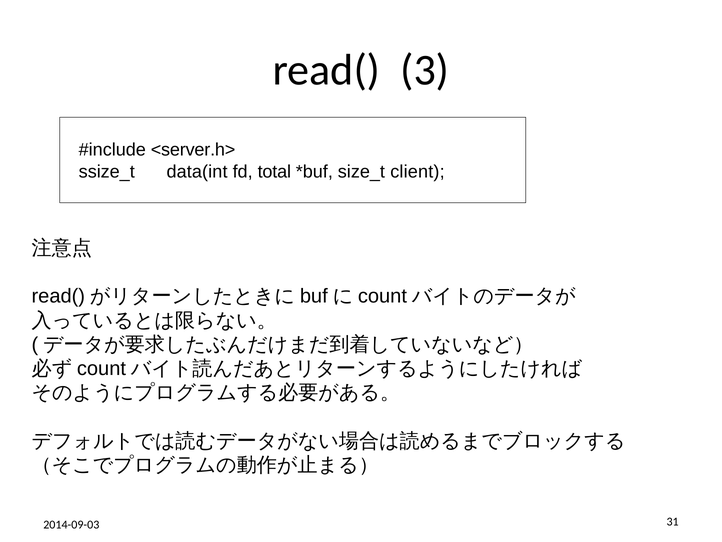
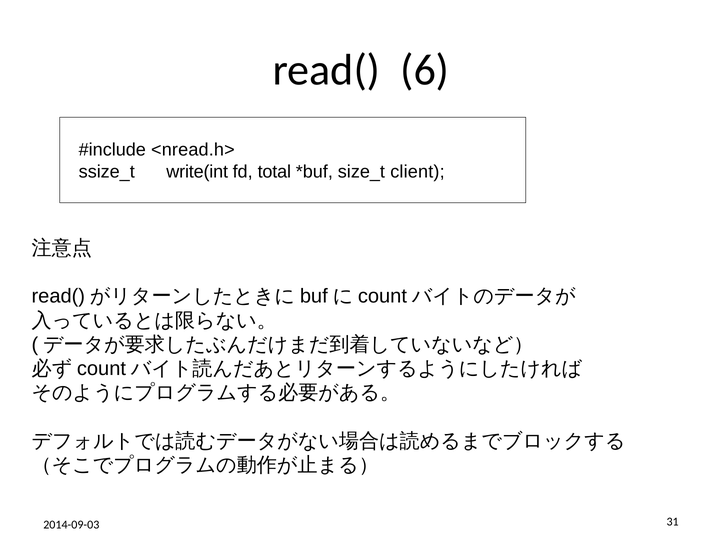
3: 3 -> 6
<server.h>: <server.h> -> <nread.h>
data(int: data(int -> write(int
